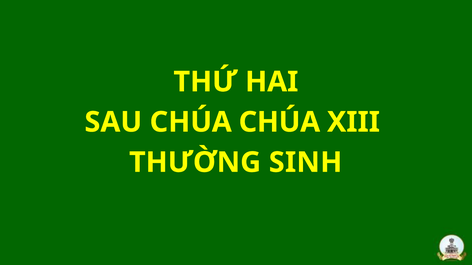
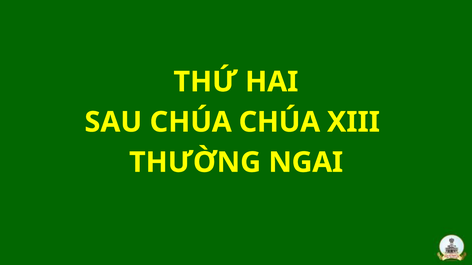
SINH: SINH -> NGAI
